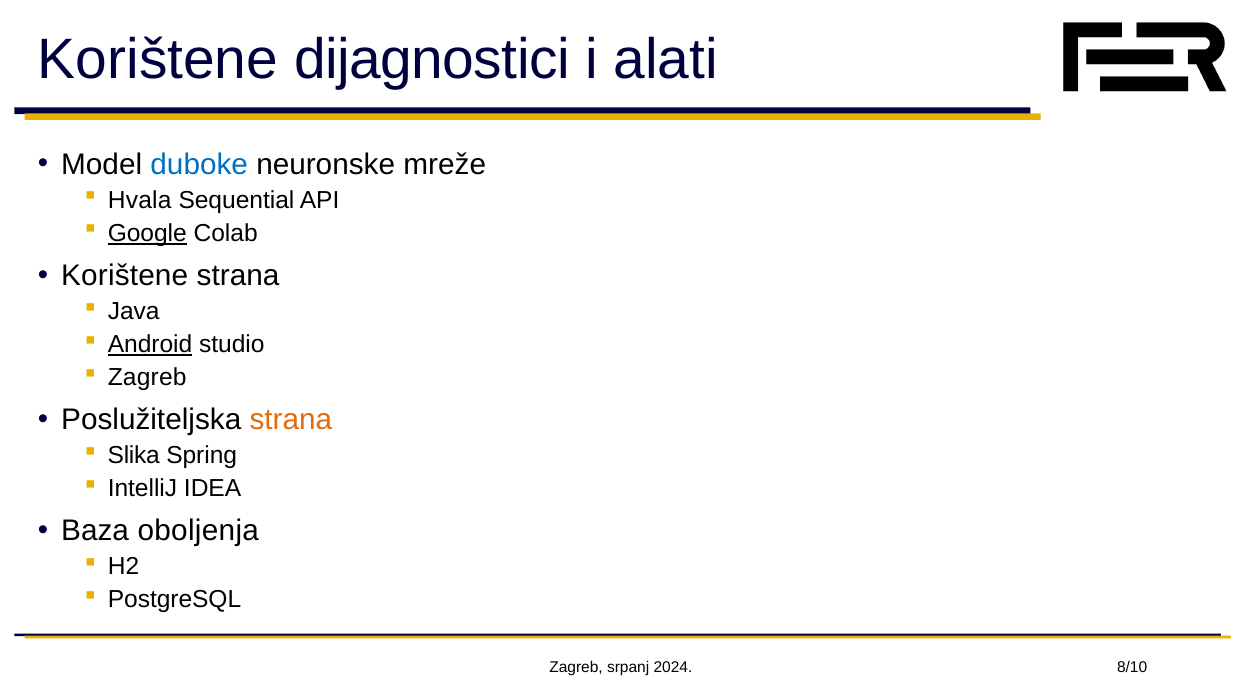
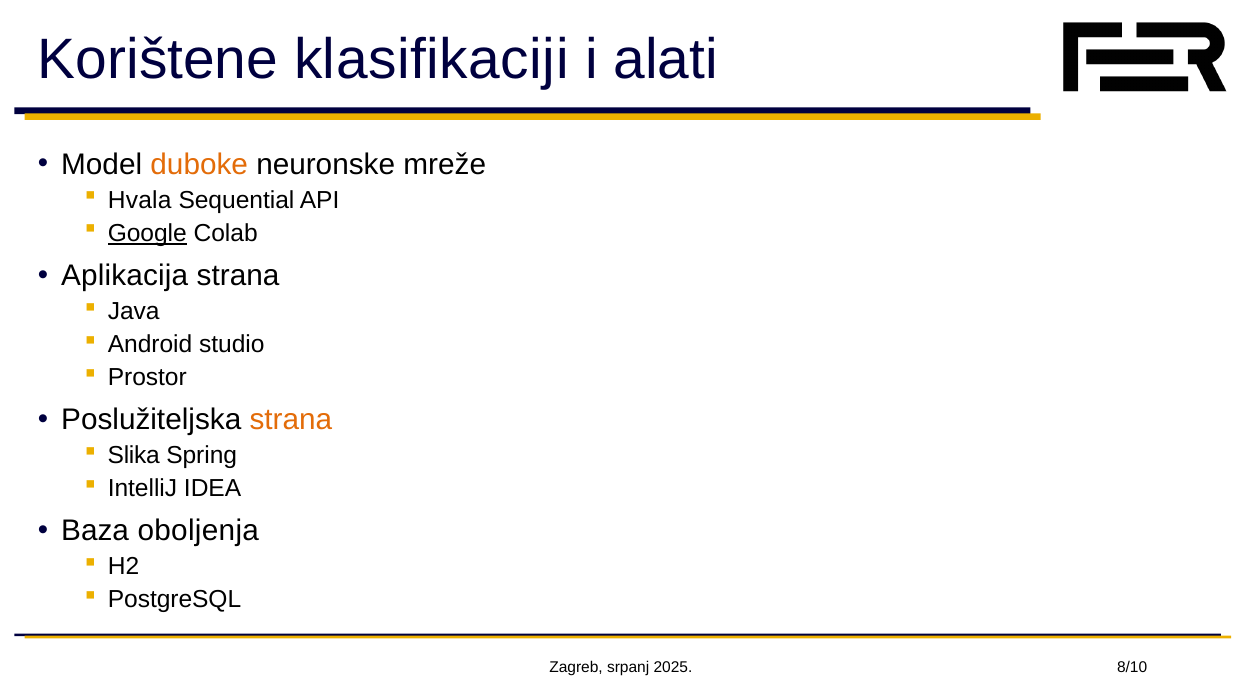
dijagnostici: dijagnostici -> klasifikaciji
duboke colour: blue -> orange
Korištene at (125, 275): Korištene -> Aplikacija
Android underline: present -> none
Zagreb at (147, 377): Zagreb -> Prostor
2024: 2024 -> 2025
